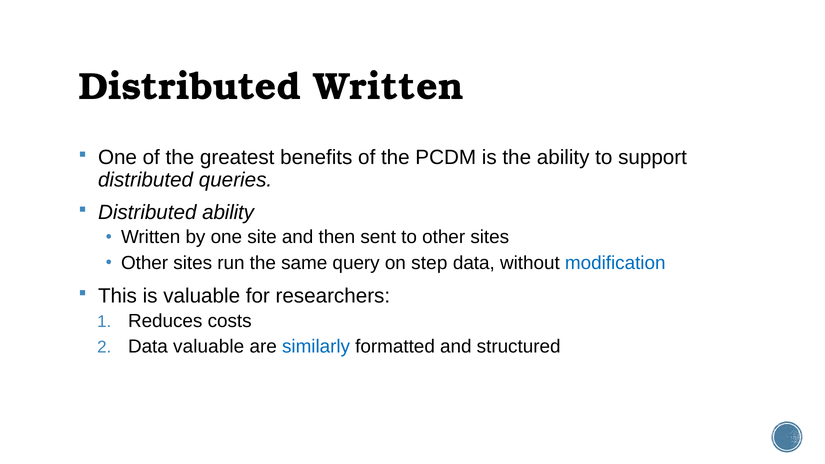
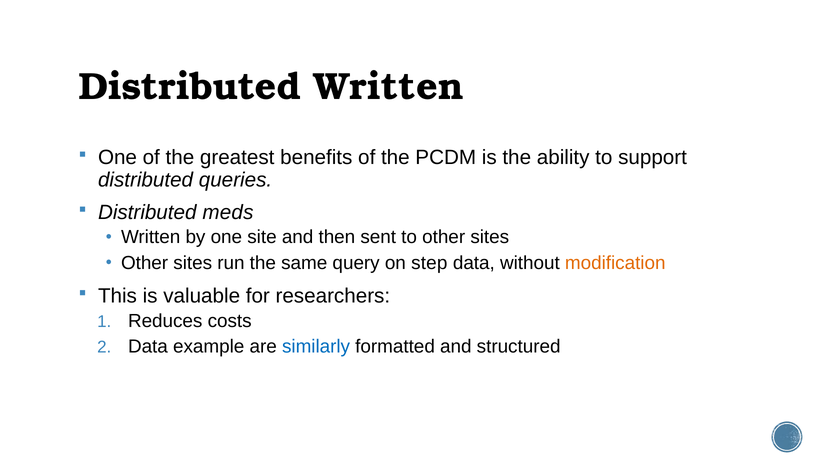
Distributed ability: ability -> meds
modification colour: blue -> orange
Data valuable: valuable -> example
